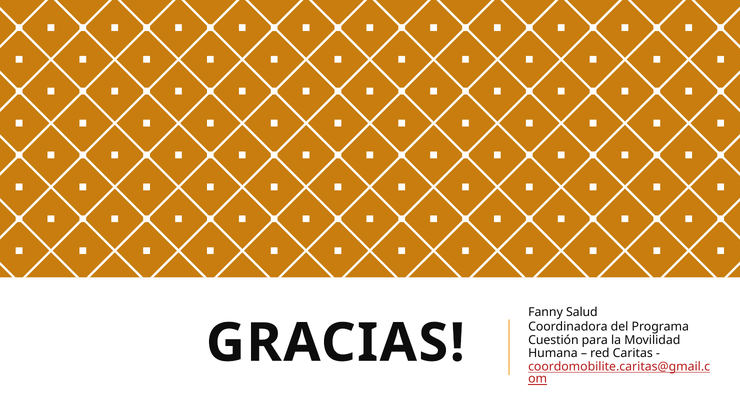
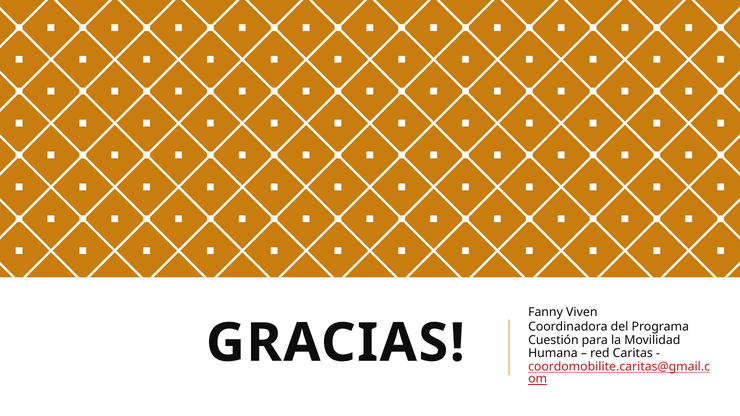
Salud: Salud -> Viven
